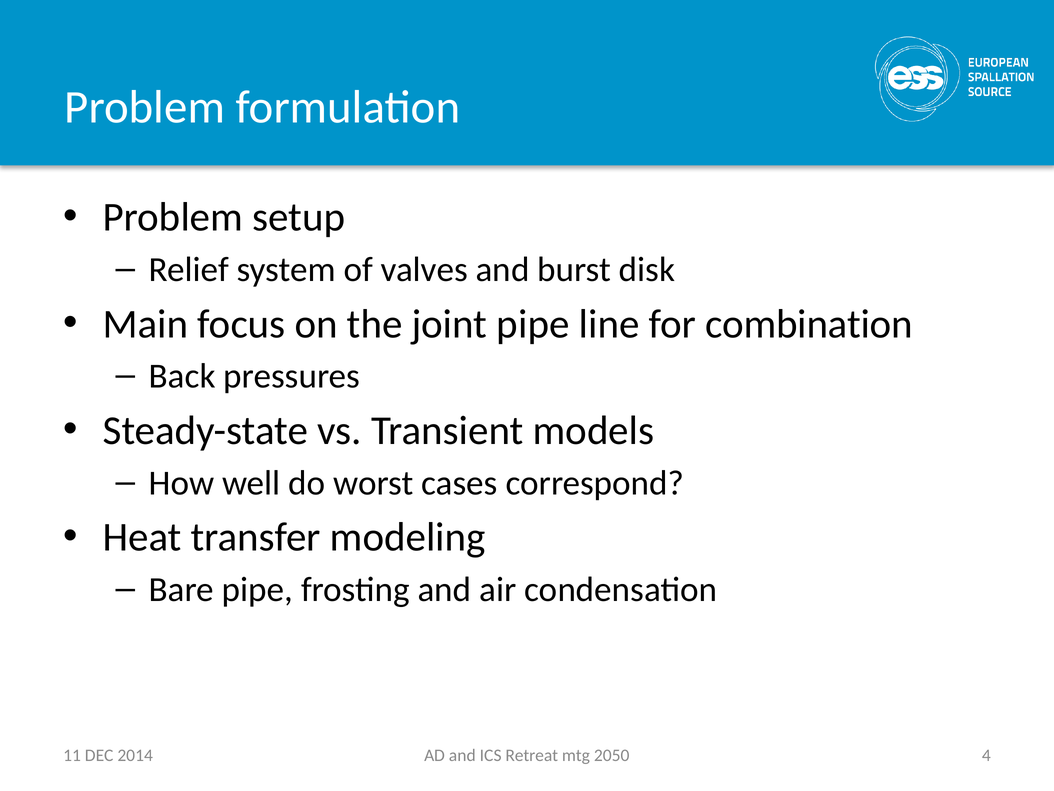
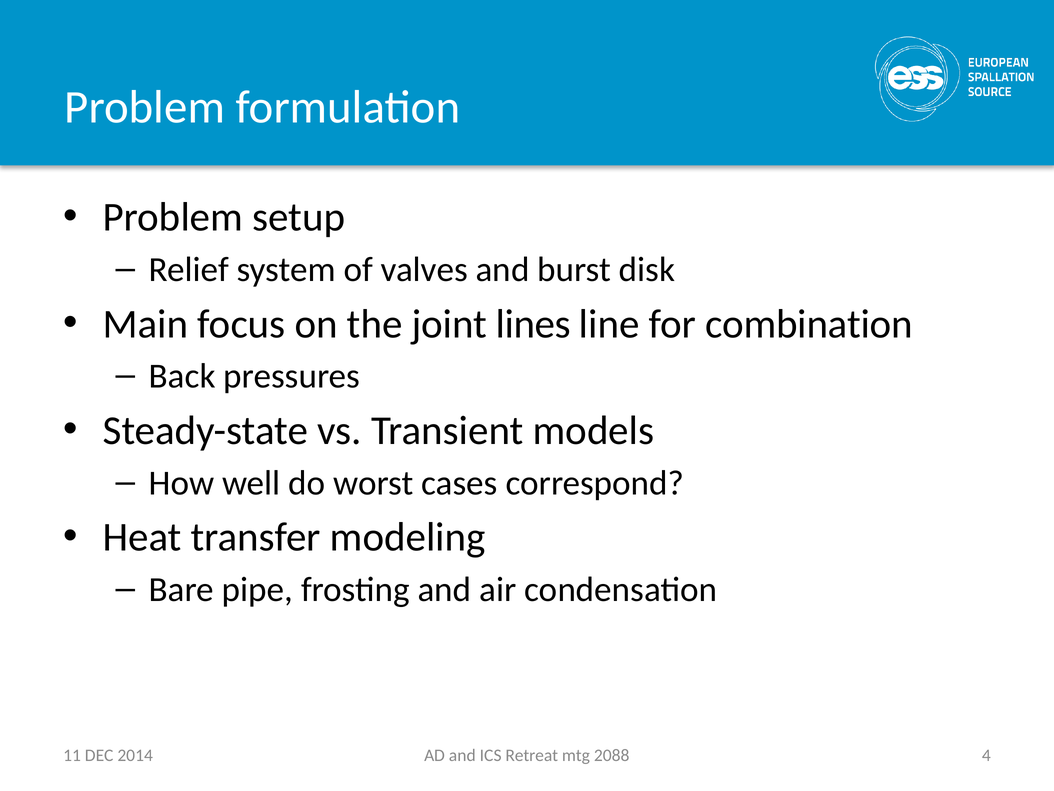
joint pipe: pipe -> lines
2050: 2050 -> 2088
